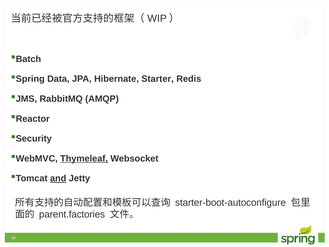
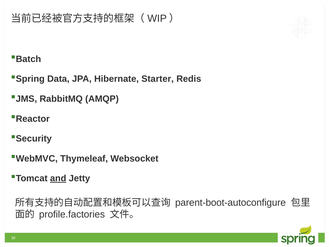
Thymeleaf underline: present -> none
starter-boot-autoconfigure: starter-boot-autoconfigure -> parent-boot-autoconfigure
parent.factories: parent.factories -> profile.factories
